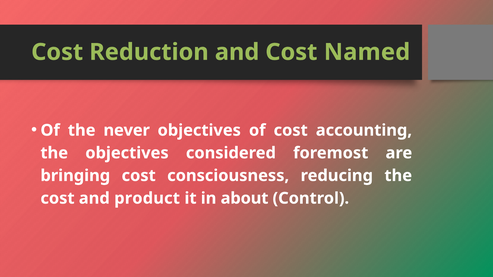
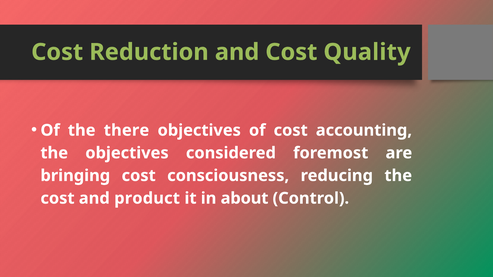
Named: Named -> Quality
never: never -> there
